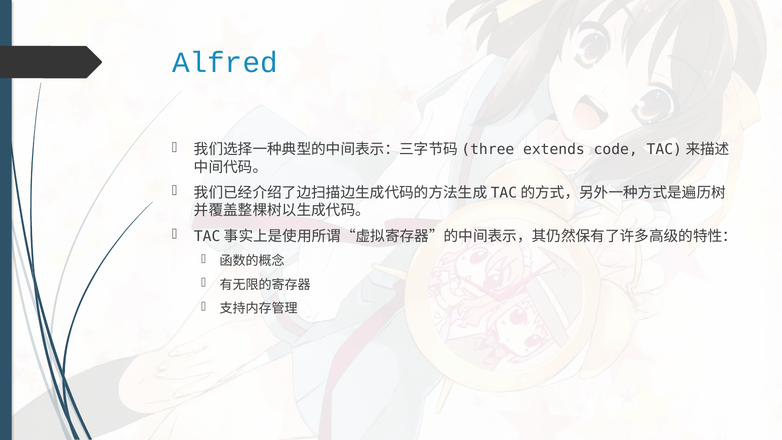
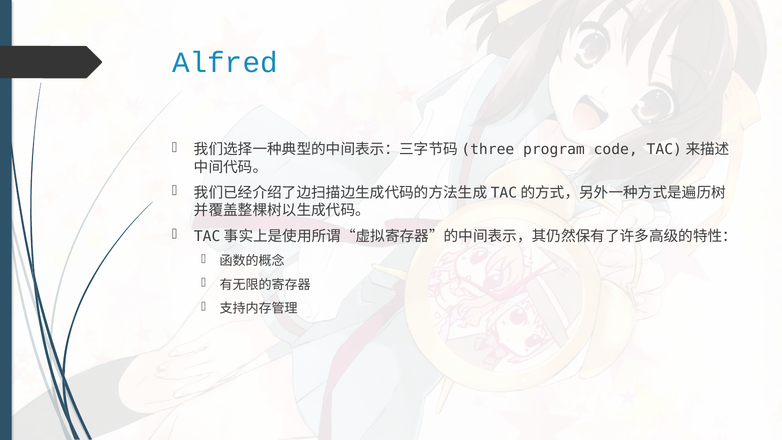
extends: extends -> program
